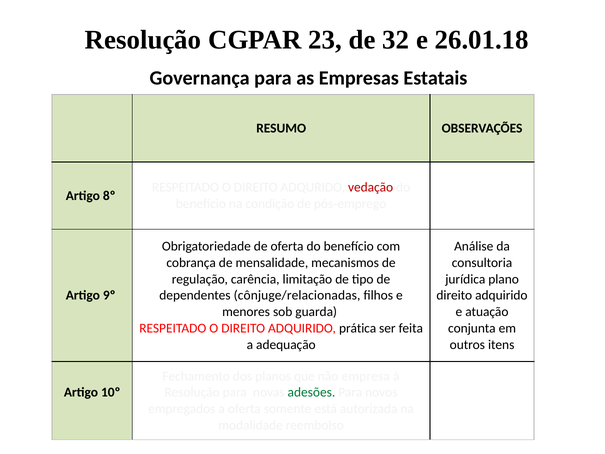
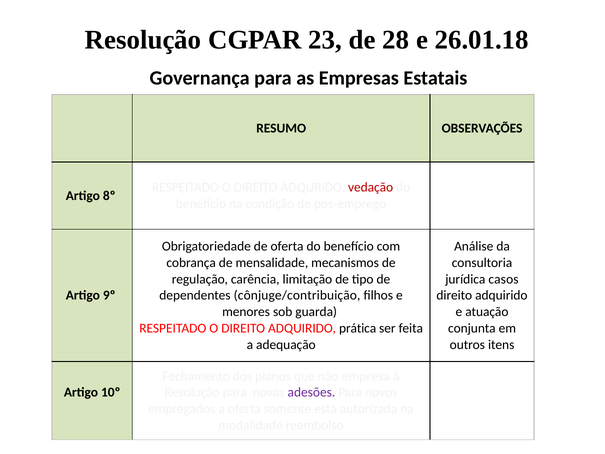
32: 32 -> 28
plano: plano -> casos
cônjuge/relacionadas: cônjuge/relacionadas -> cônjuge/contribuição
adesões colour: green -> purple
